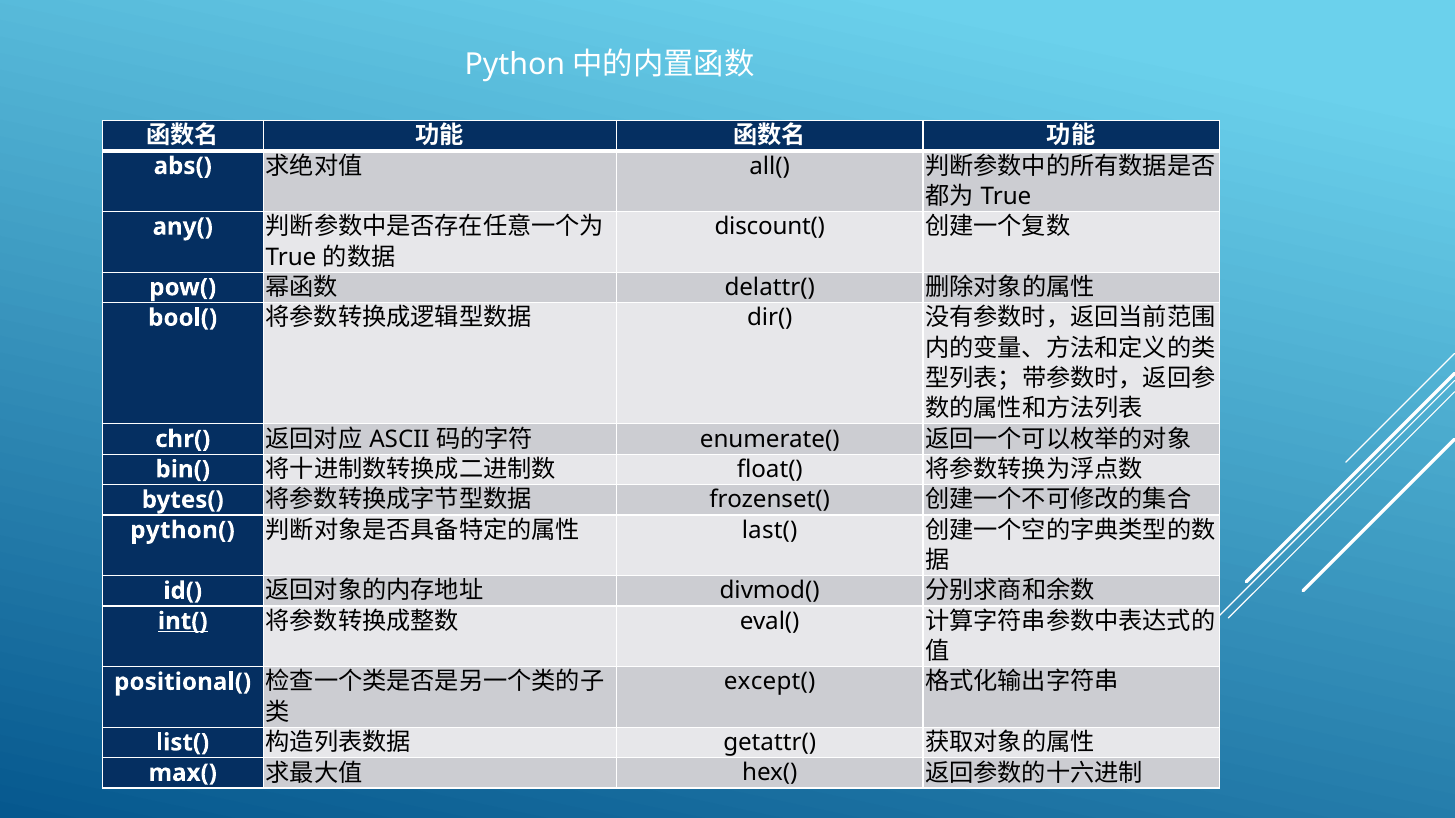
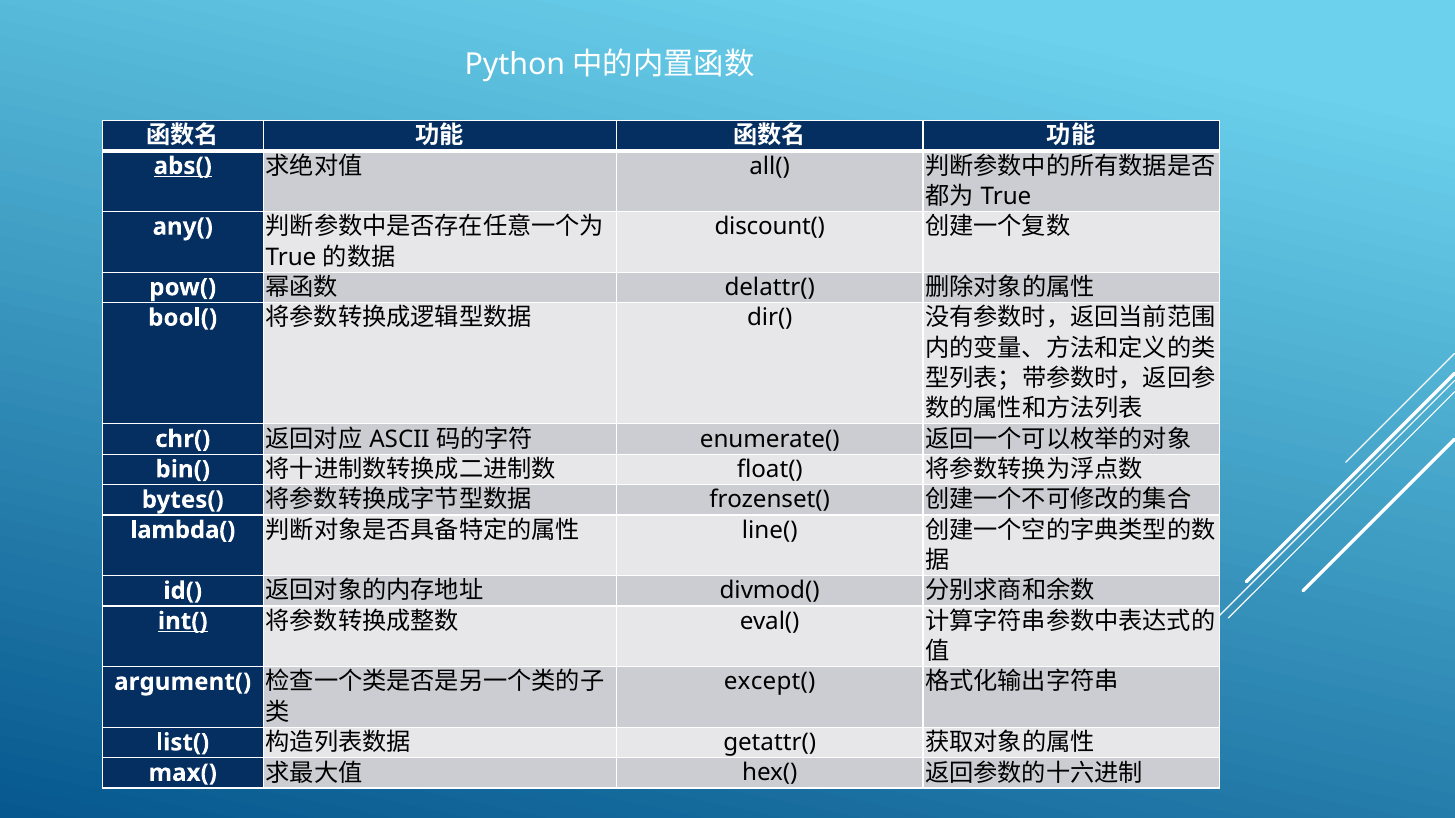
abs( underline: none -> present
python(: python( -> lambda(
last(: last( -> line(
positional(: positional( -> argument(
